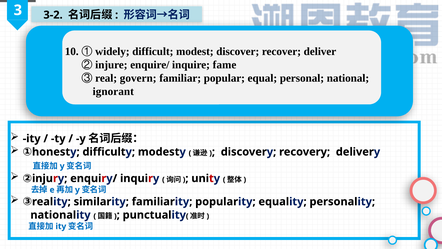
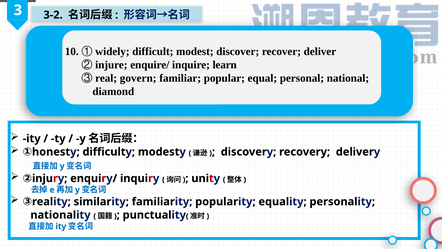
fame: fame -> learn
ignorant: ignorant -> diamond
